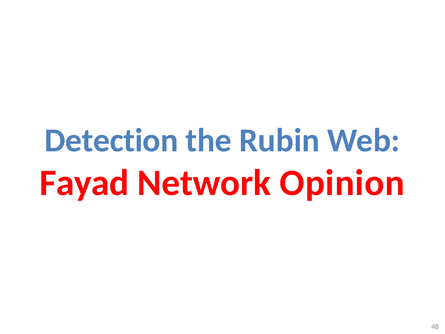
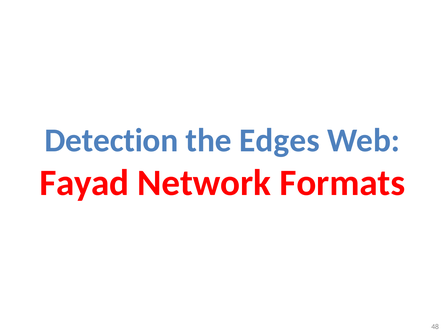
Rubin: Rubin -> Edges
Opinion: Opinion -> Formats
